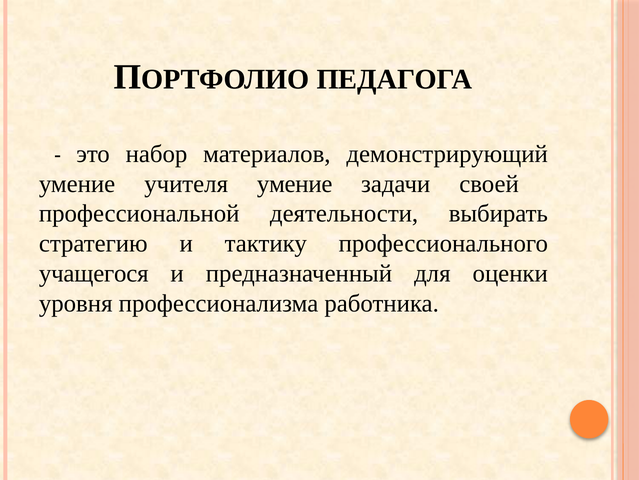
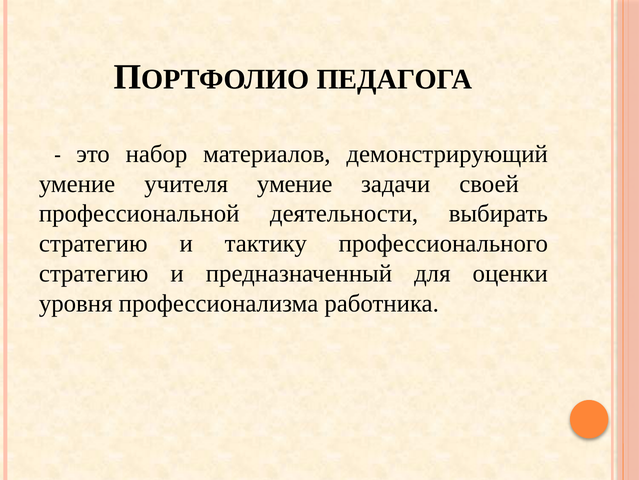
учащегося at (94, 273): учащегося -> стратегию
